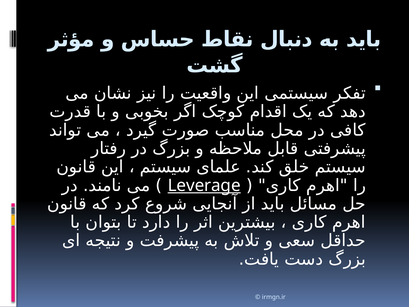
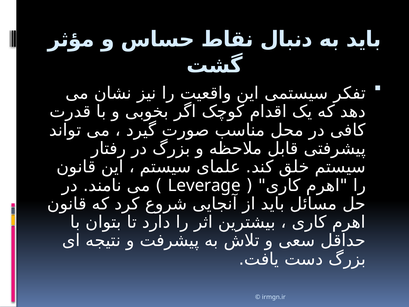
Leverage underline: present -> none
